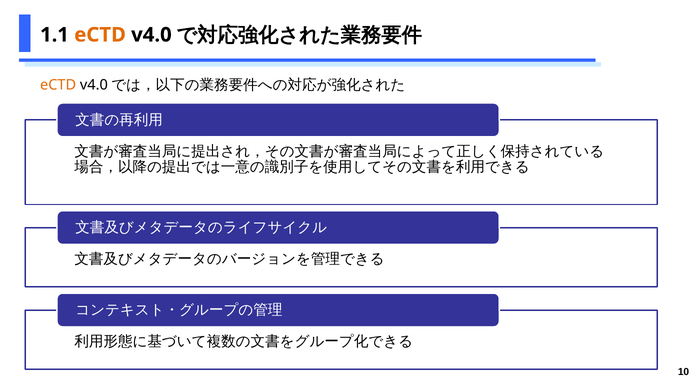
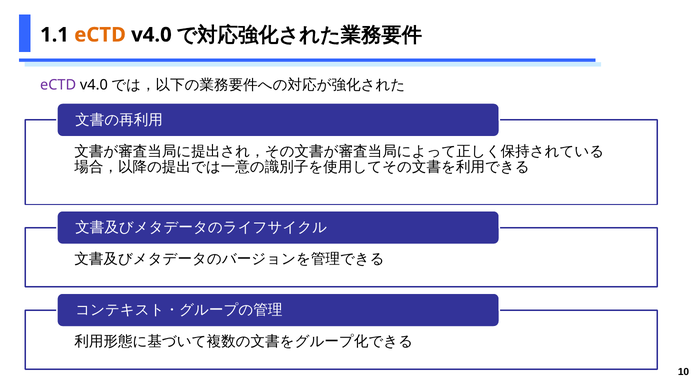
eCTD at (58, 85) colour: orange -> purple
